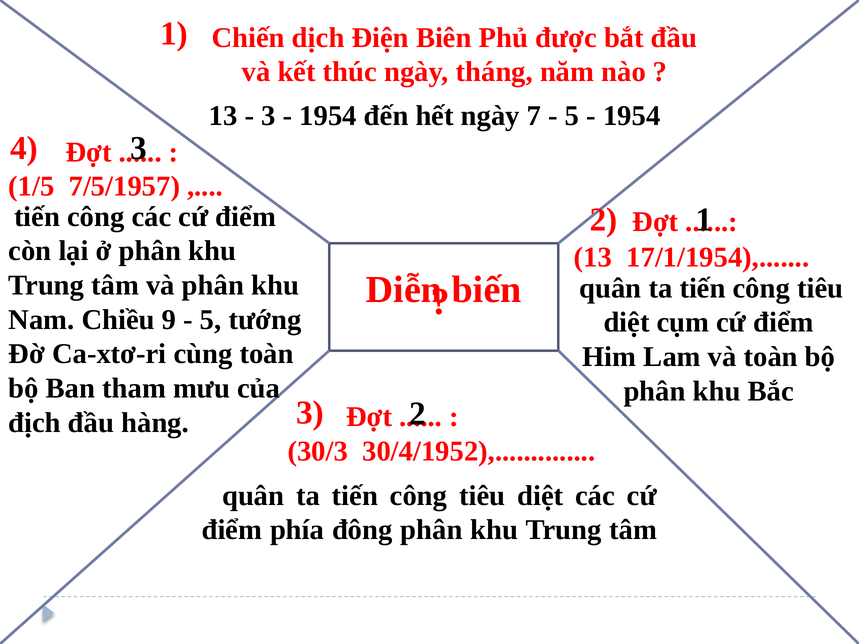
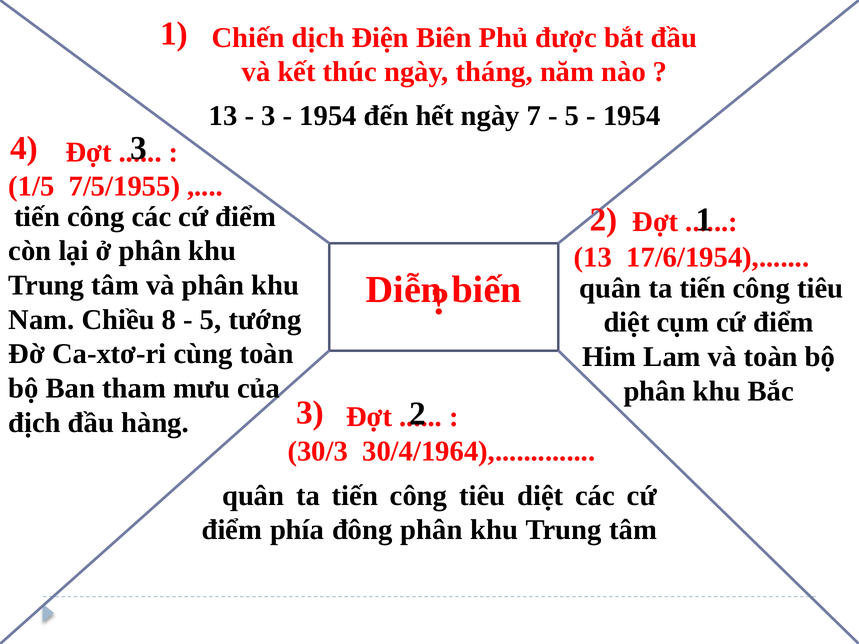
7/5/1957: 7/5/1957 -> 7/5/1955
17/1/1954: 17/1/1954 -> 17/6/1954
9: 9 -> 8
30/4/1952: 30/4/1952 -> 30/4/1964
